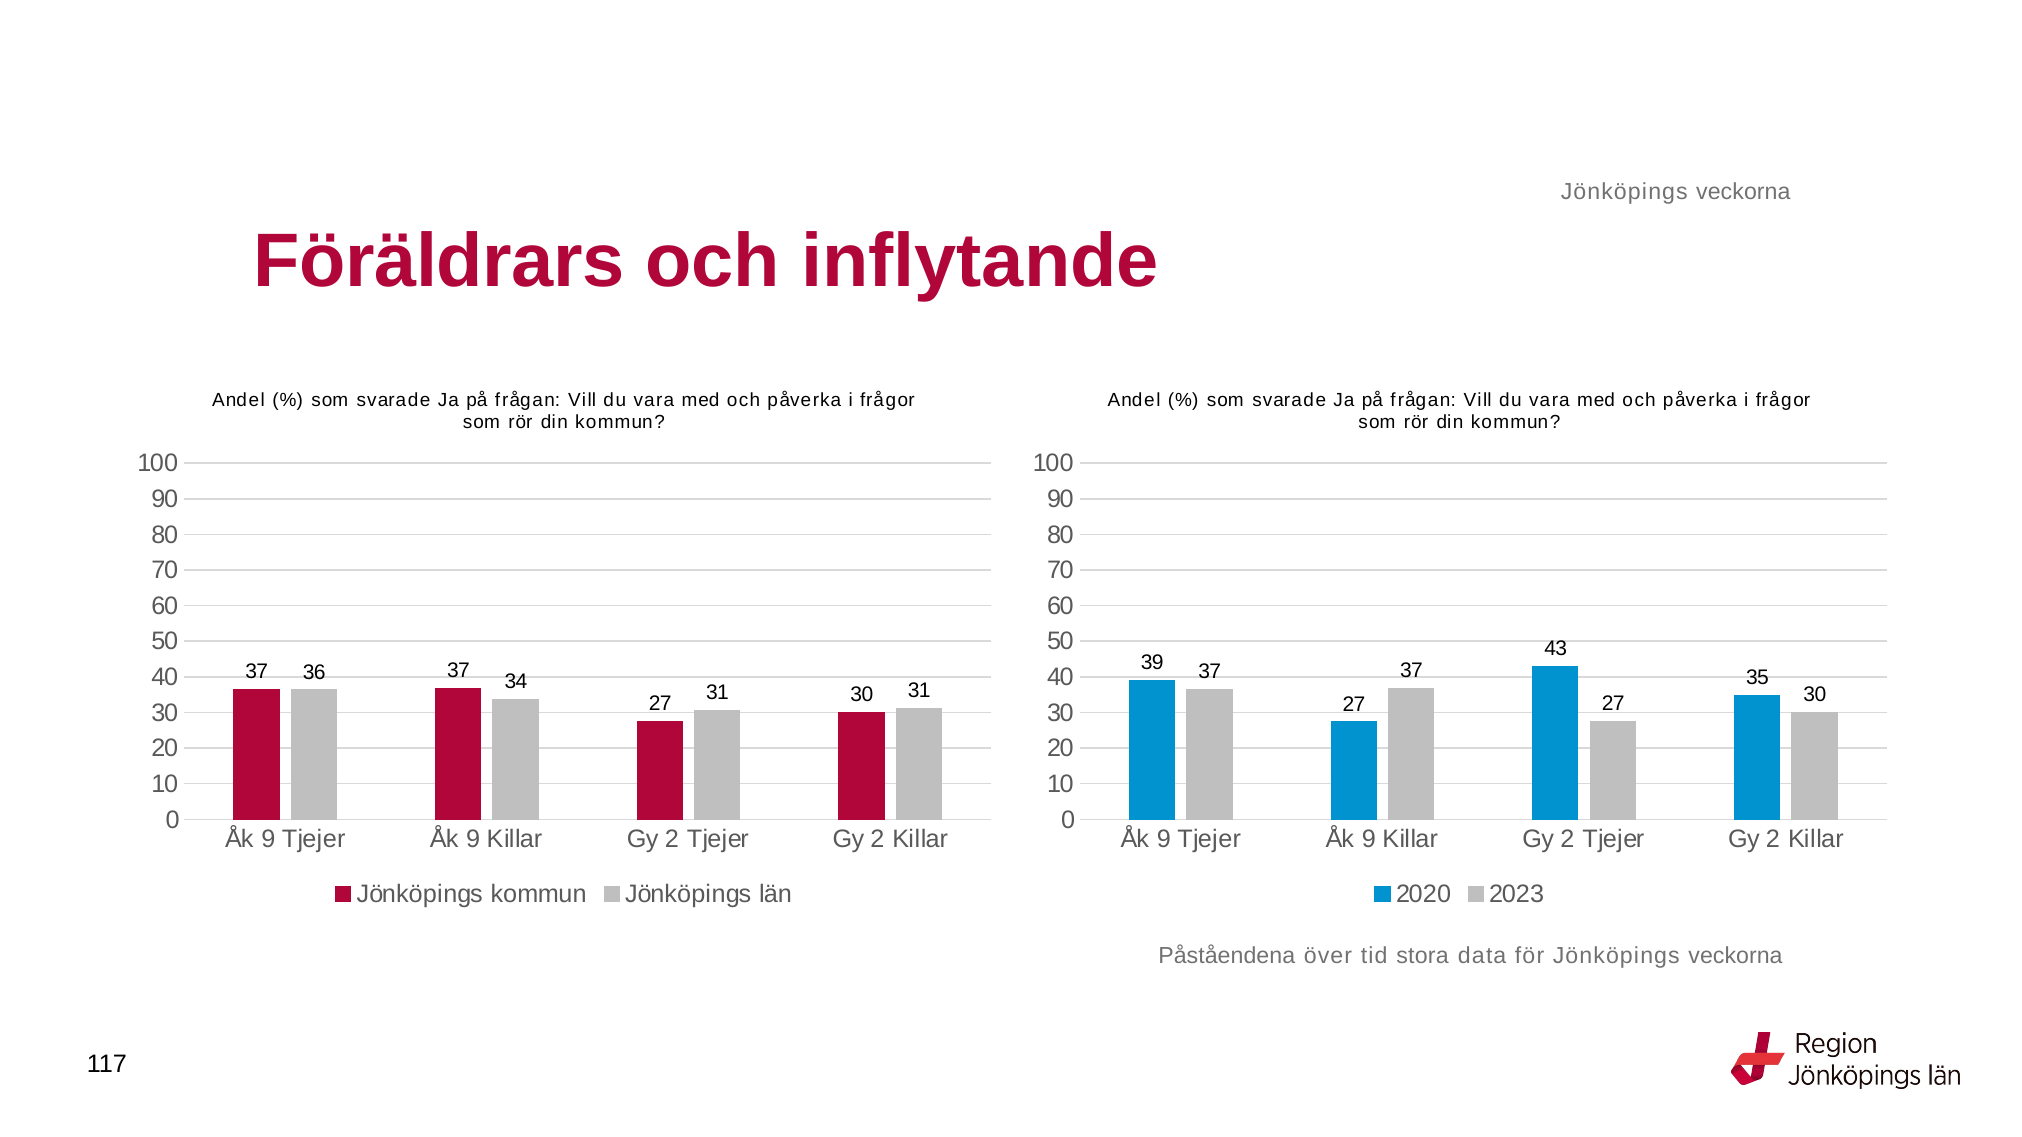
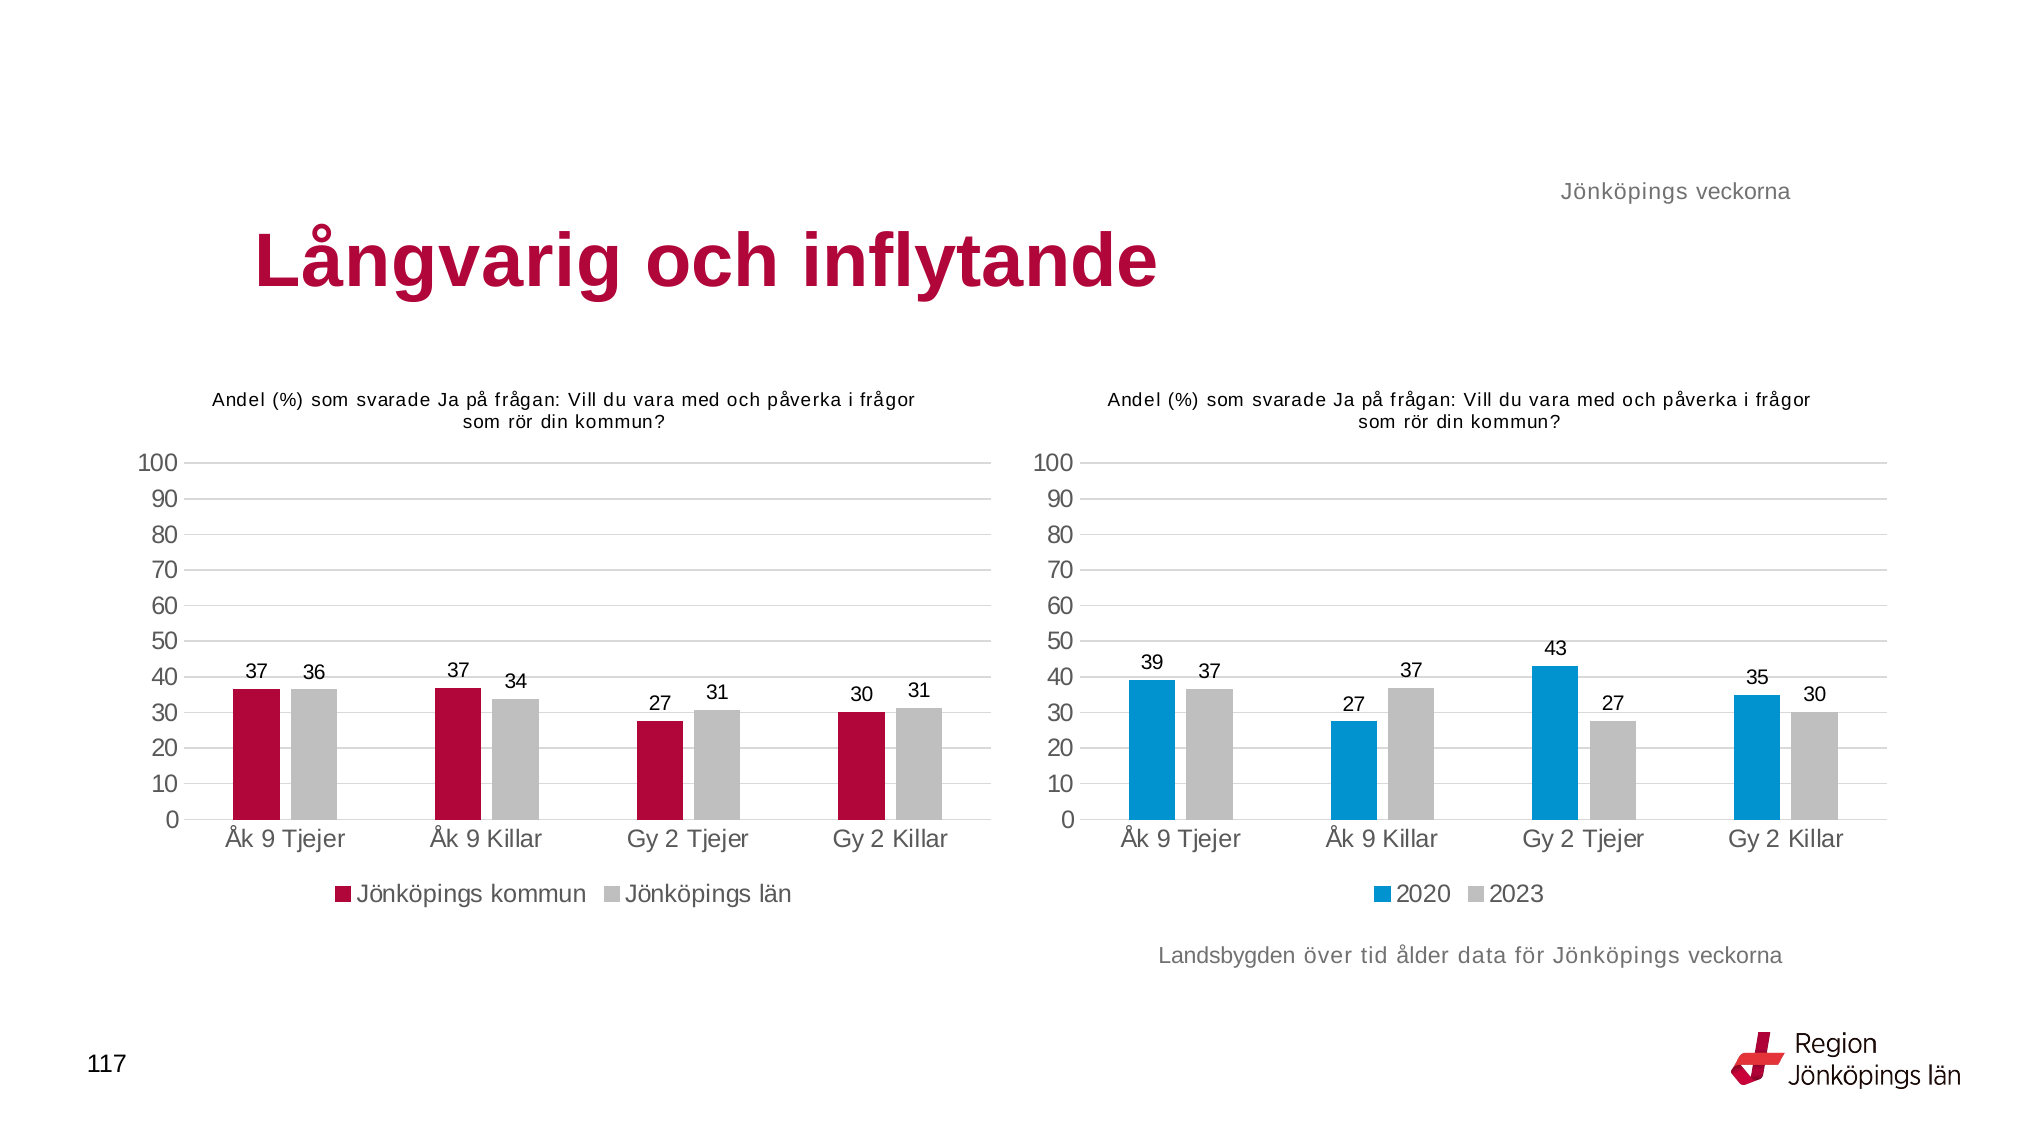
Föräldrars: Föräldrars -> Långvarig
Påståendena: Påståendena -> Landsbygden
stora: stora -> ålder
